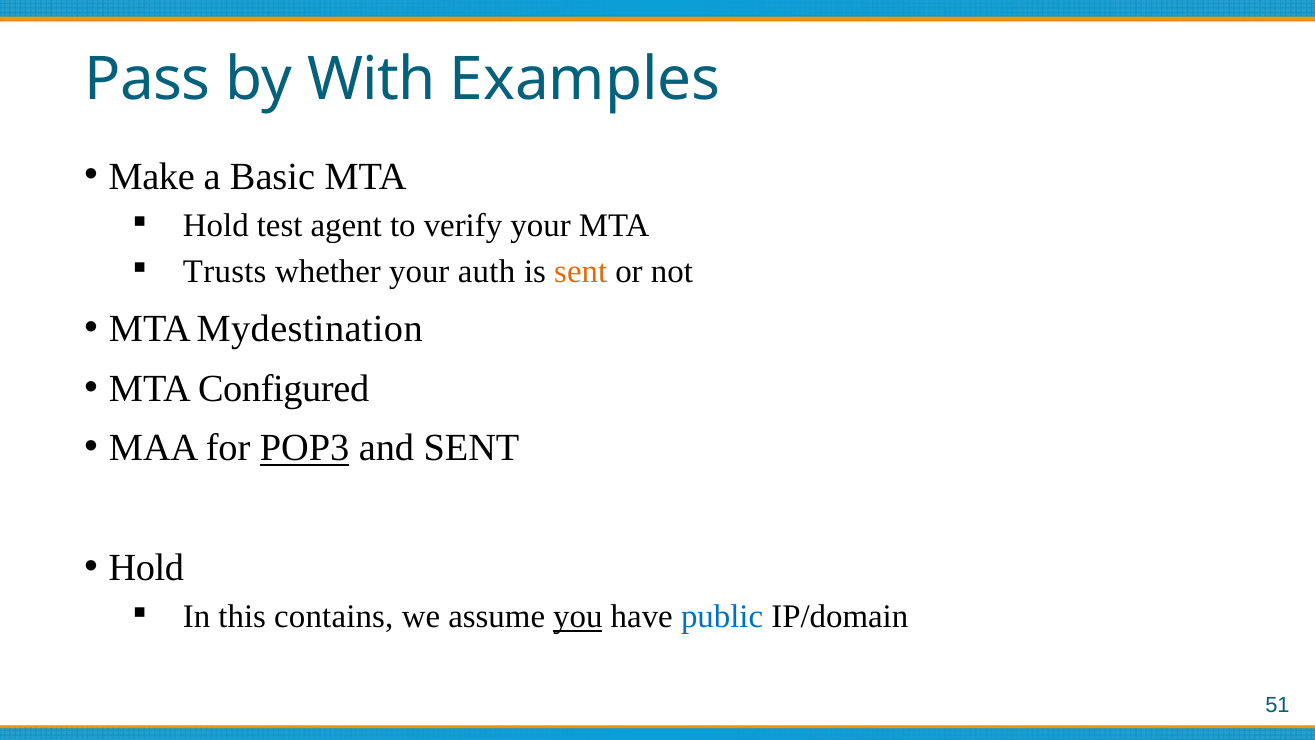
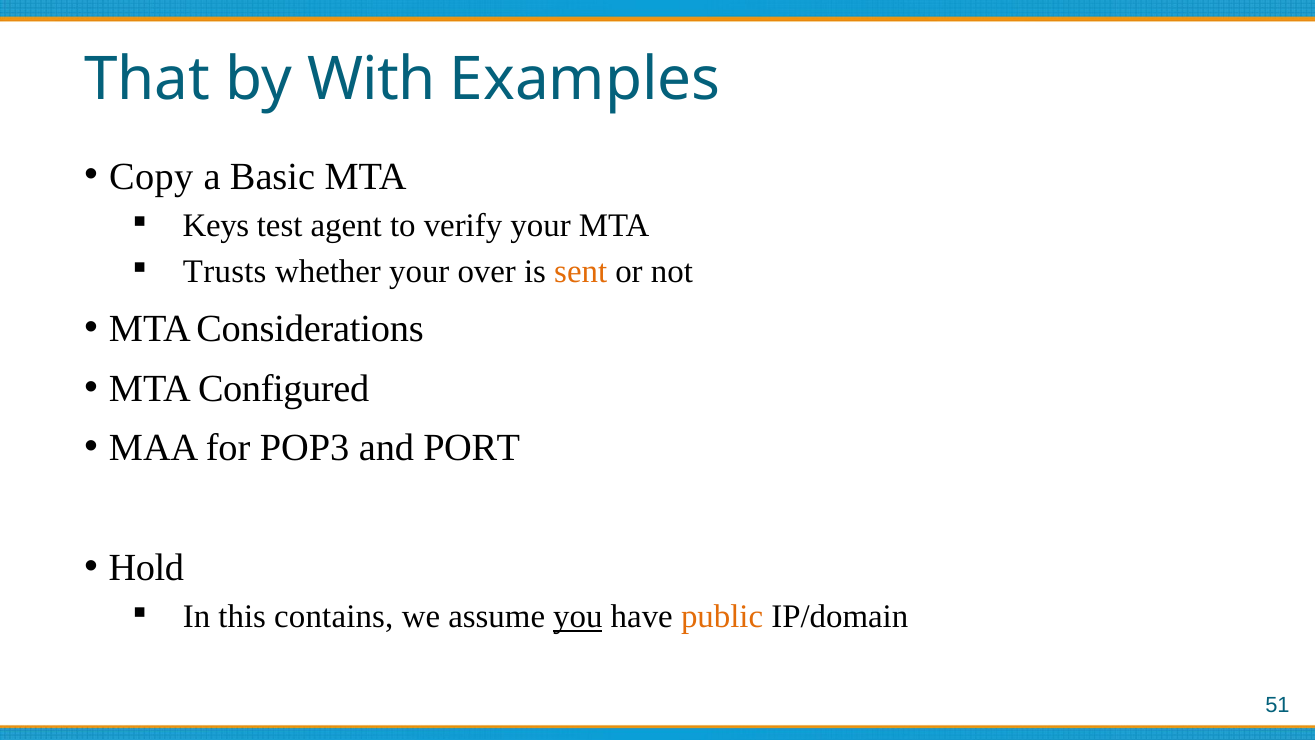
Pass: Pass -> That
Make: Make -> Copy
Hold at (216, 225): Hold -> Keys
auth: auth -> over
Mydestination: Mydestination -> Considerations
POP3 underline: present -> none
and SENT: SENT -> PORT
public colour: blue -> orange
